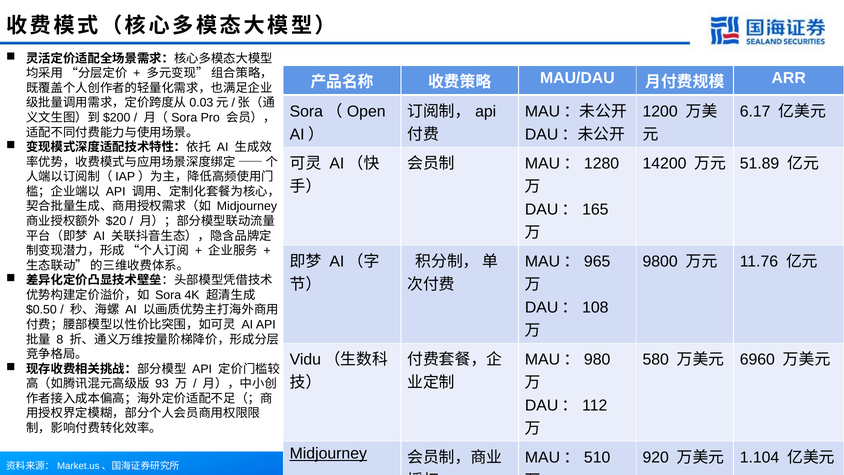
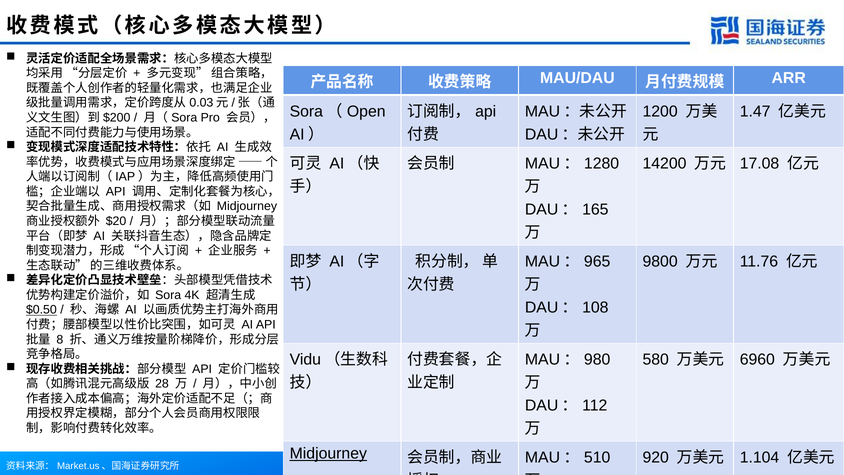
6.17: 6.17 -> 1.47
51.89: 51.89 -> 17.08
$0.50 underline: none -> present
93: 93 -> 28
